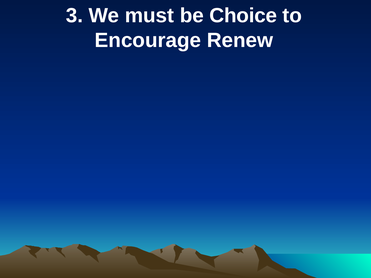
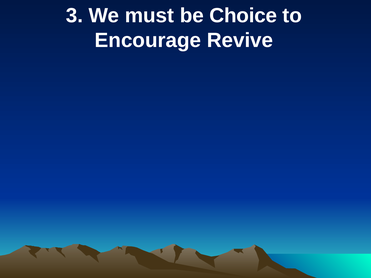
Renew: Renew -> Revive
